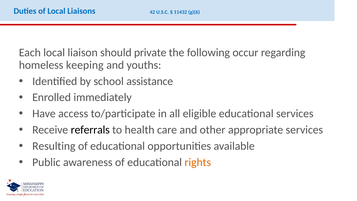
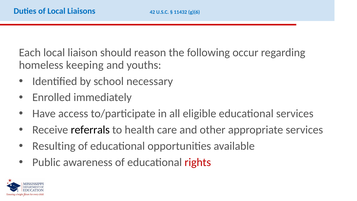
private: private -> reason
assistance: assistance -> necessary
rights colour: orange -> red
